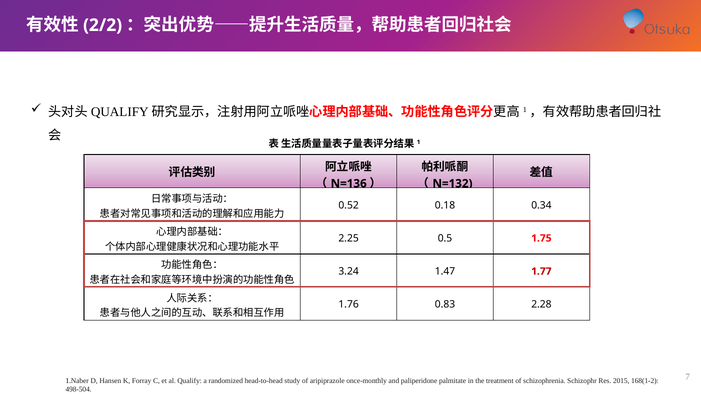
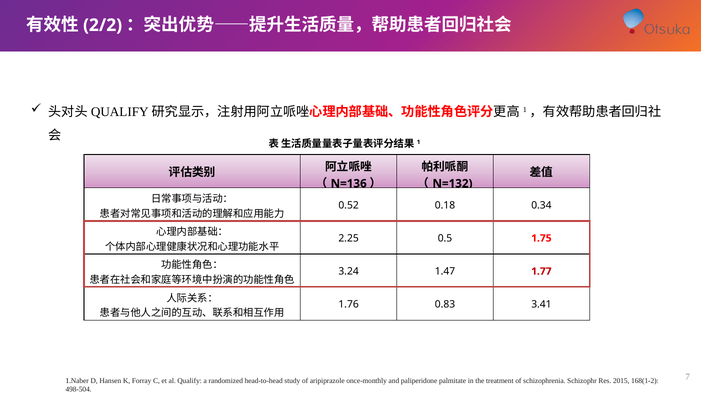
2.28: 2.28 -> 3.41
